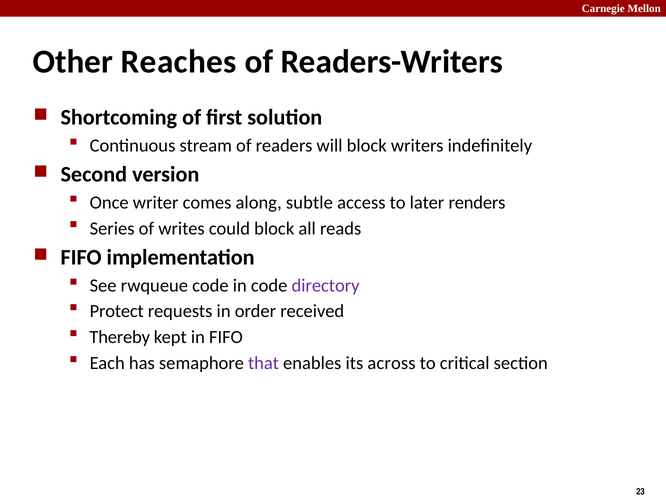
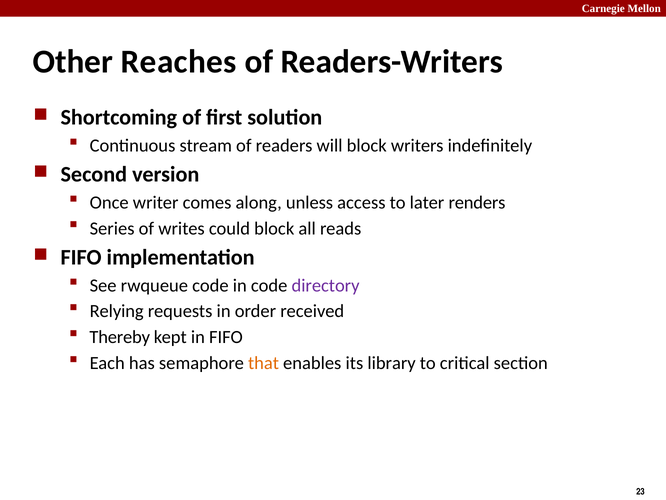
subtle: subtle -> unless
Protect: Protect -> Relying
that colour: purple -> orange
across: across -> library
